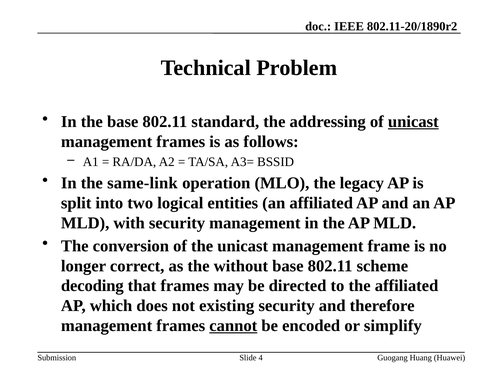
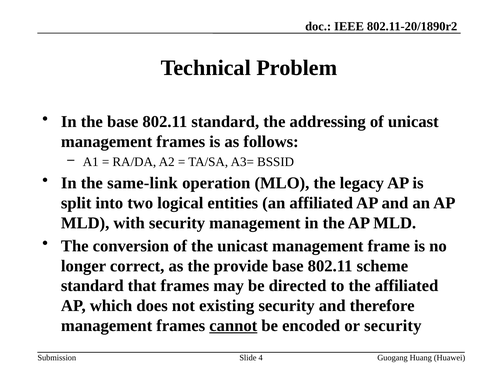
unicast at (413, 122) underline: present -> none
without: without -> provide
decoding at (92, 286): decoding -> standard
or simplify: simplify -> security
